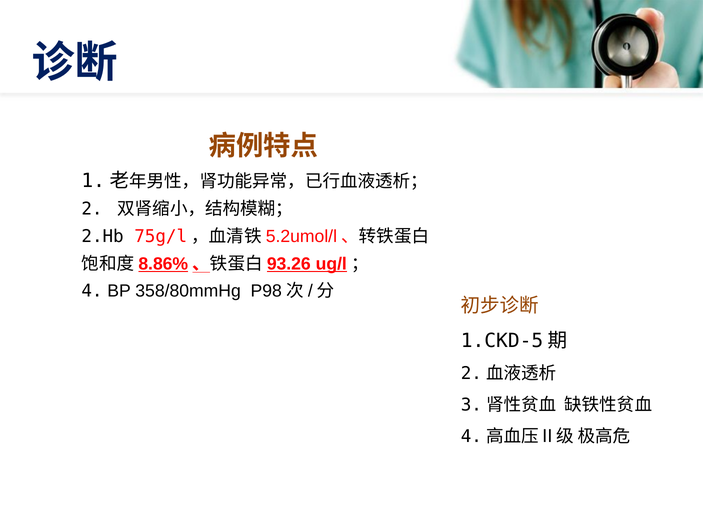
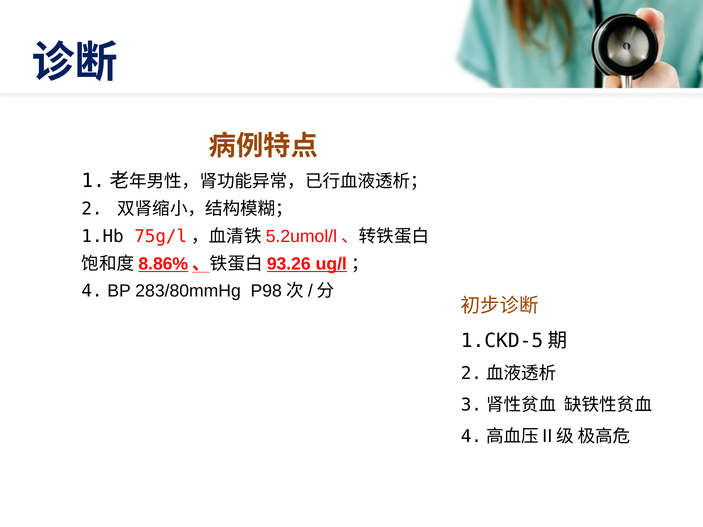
2.Hb: 2.Hb -> 1.Hb
358/80mmHg: 358/80mmHg -> 283/80mmHg
